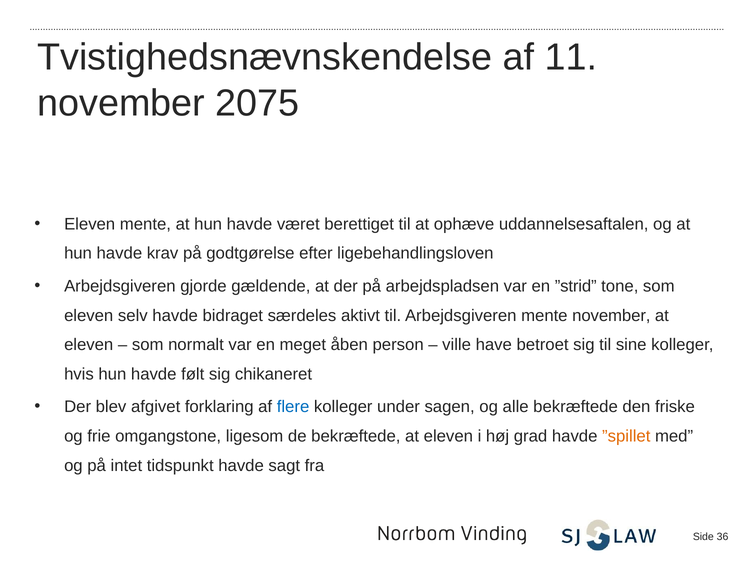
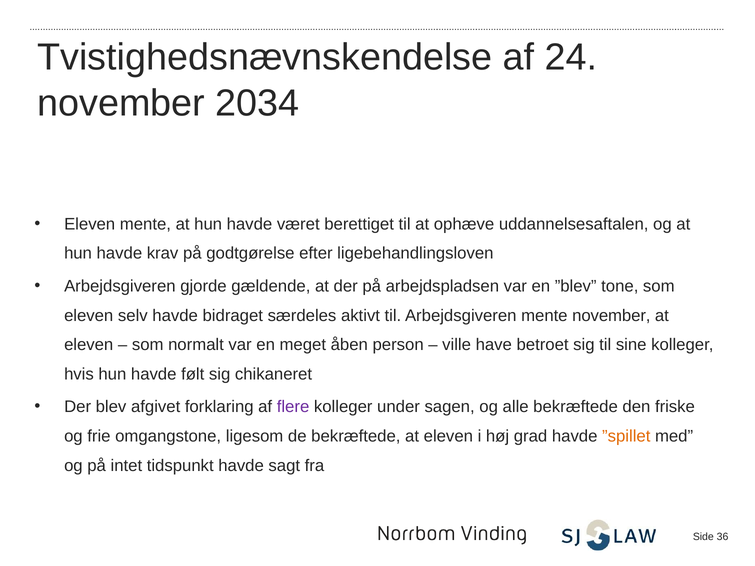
11: 11 -> 24
2075: 2075 -> 2034
”strid: ”strid -> ”blev
flere colour: blue -> purple
